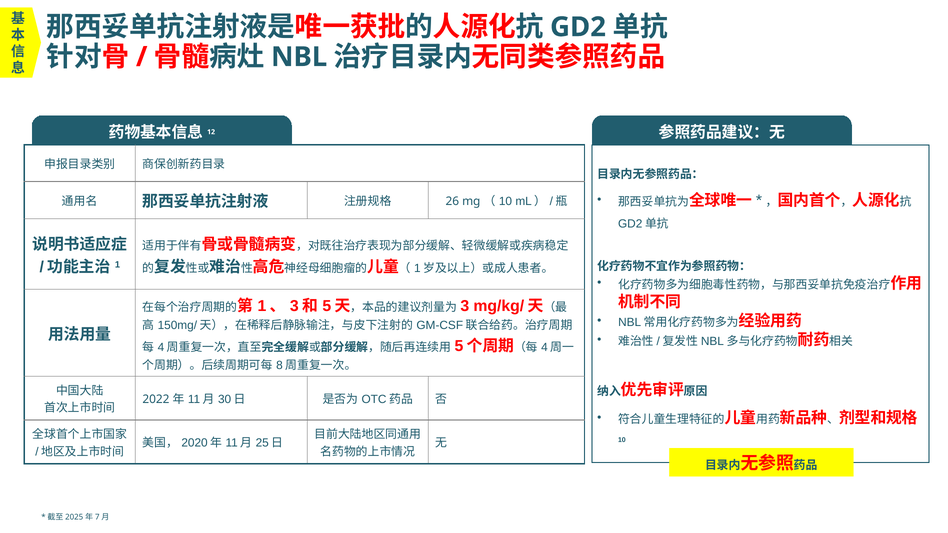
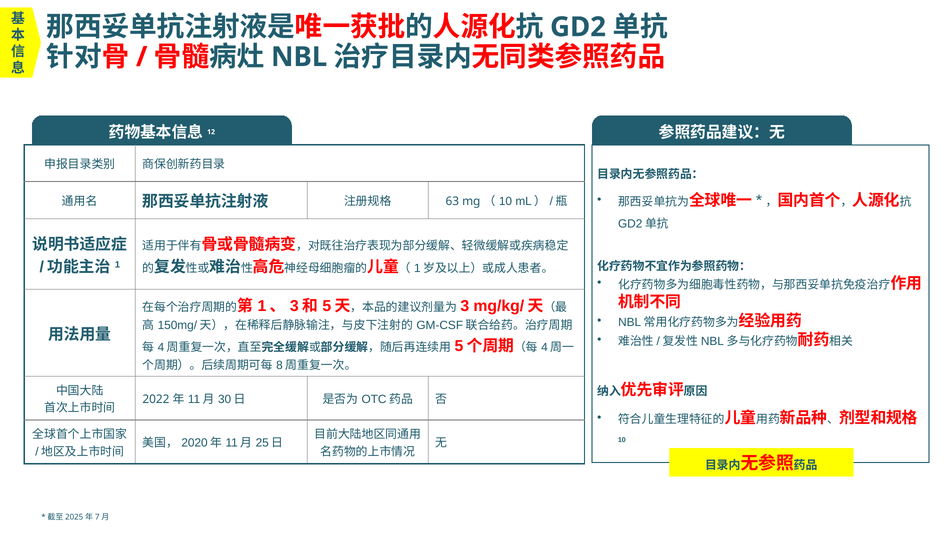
26: 26 -> 63
